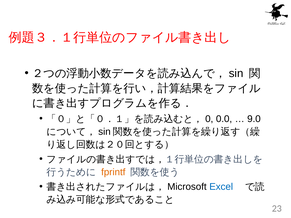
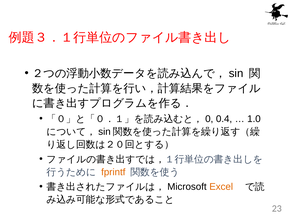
0.0: 0.0 -> 0.4
9.0: 9.0 -> 1.0
Excel colour: blue -> orange
